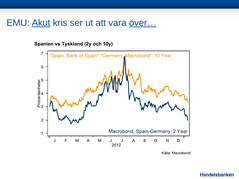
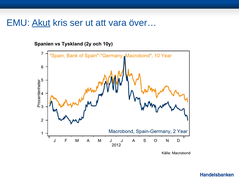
över… underline: present -> none
